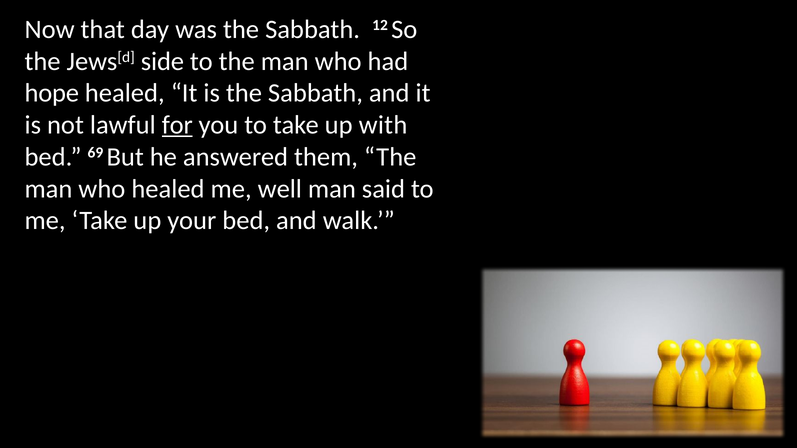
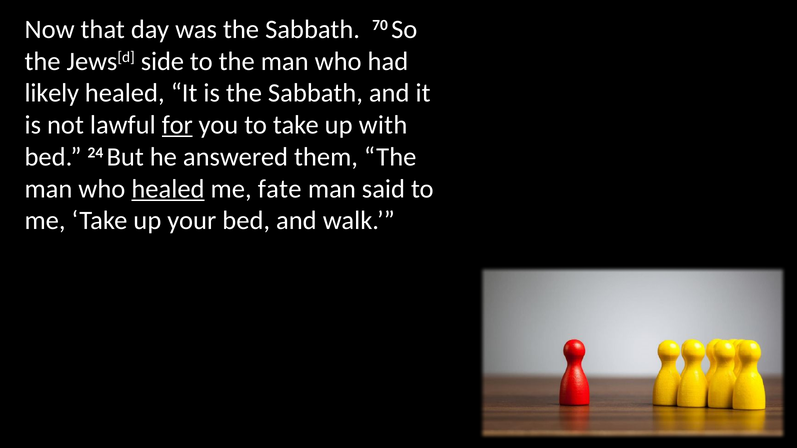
12: 12 -> 70
hope: hope -> likely
69: 69 -> 24
healed at (168, 189) underline: none -> present
well: well -> fate
